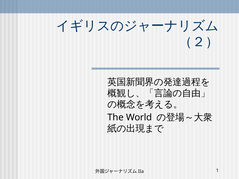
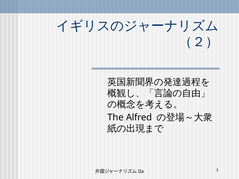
World: World -> Alfred
